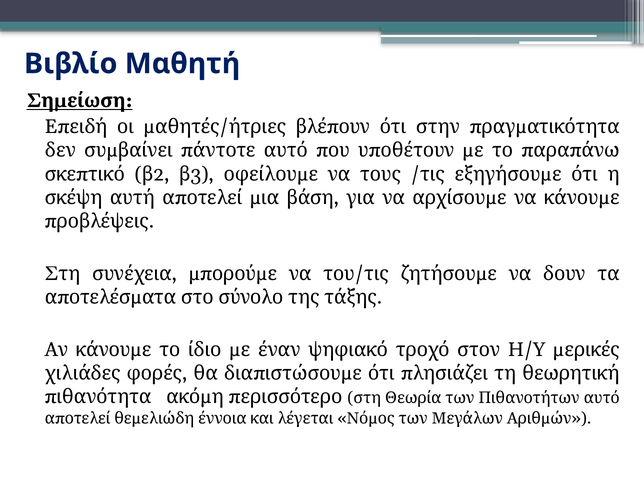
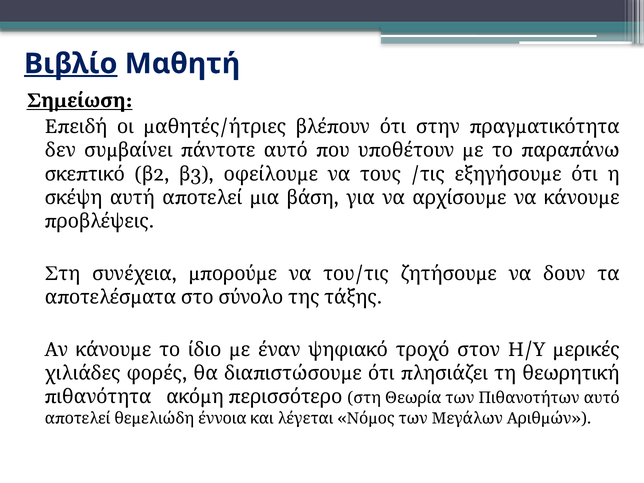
Βιβλίο underline: none -> present
